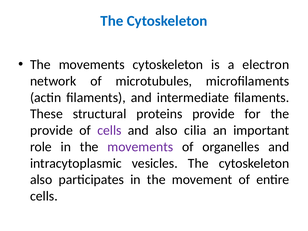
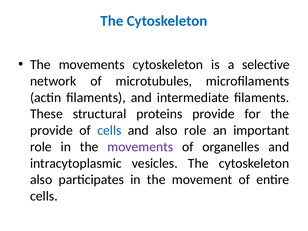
electron: electron -> selective
cells at (109, 130) colour: purple -> blue
also cilia: cilia -> role
